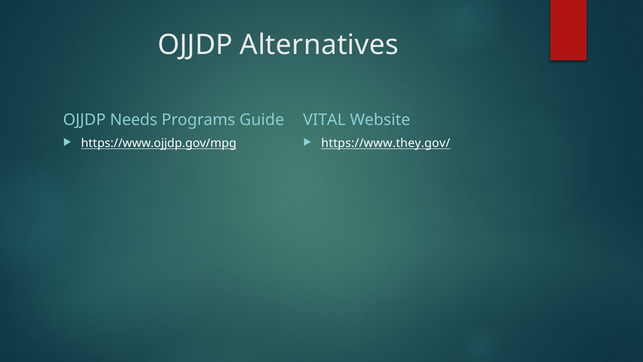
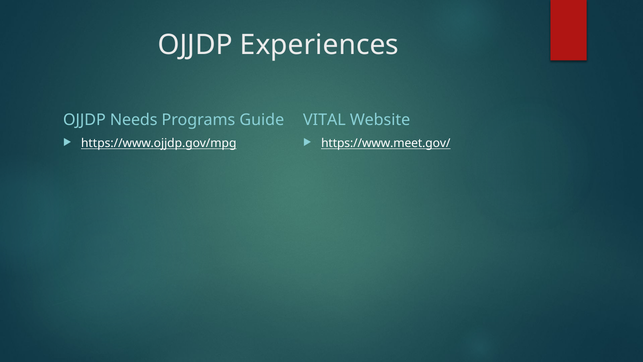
Alternatives: Alternatives -> Experiences
https://www.they.gov/: https://www.they.gov/ -> https://www.meet.gov/
